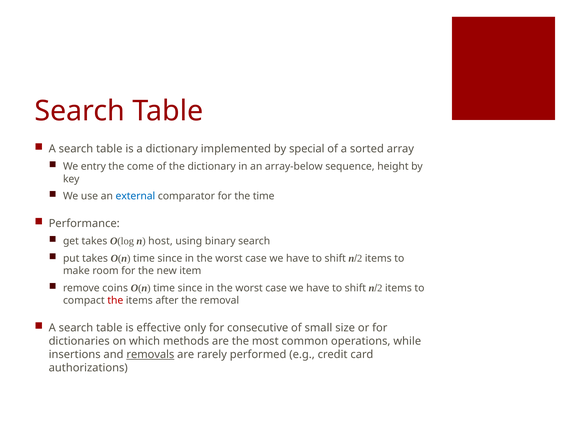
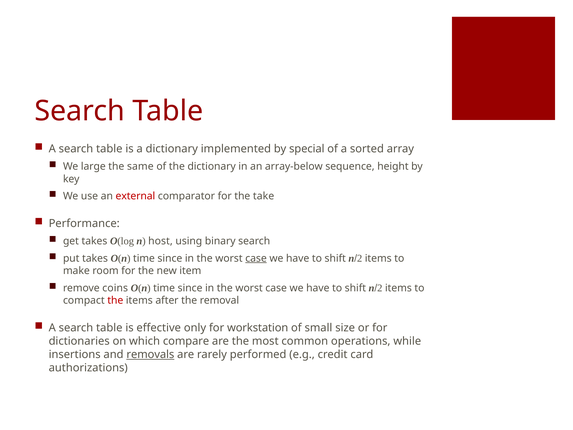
entry: entry -> large
come: come -> same
external colour: blue -> red
the time: time -> take
case at (256, 258) underline: none -> present
consecutive: consecutive -> workstation
methods: methods -> compare
